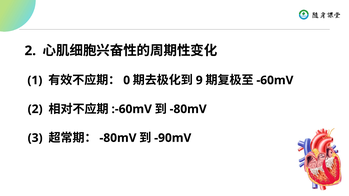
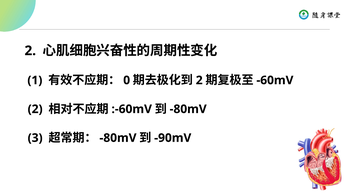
9 at (199, 80): 9 -> 2
